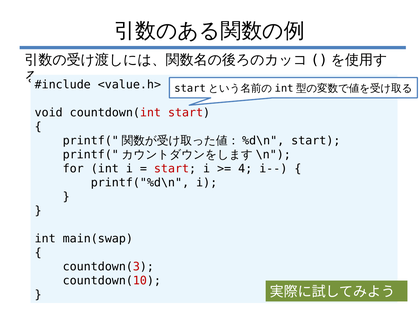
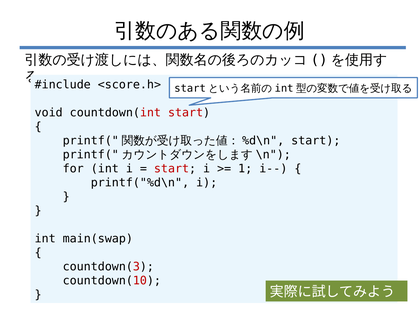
<value.h>: <value.h> -> <score.h>
4: 4 -> 1
